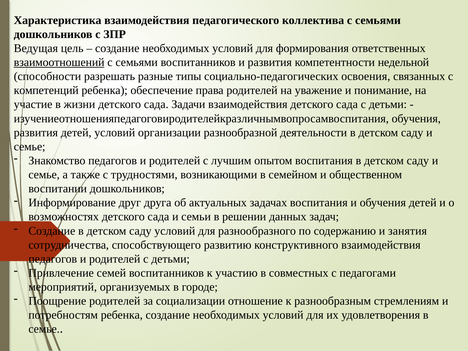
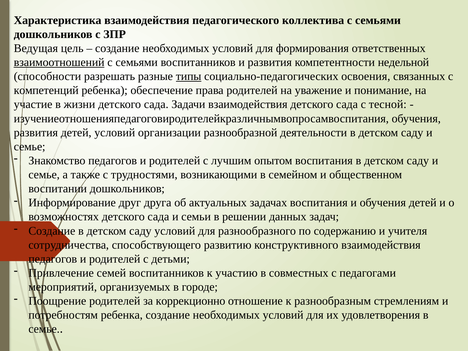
типы underline: none -> present
сада с детьми: детьми -> тесной
занятия: занятия -> учителя
социализации: социализации -> коррекционно
